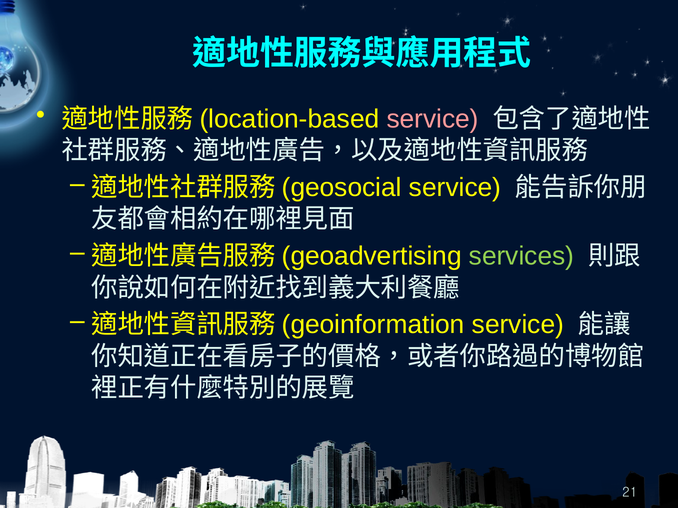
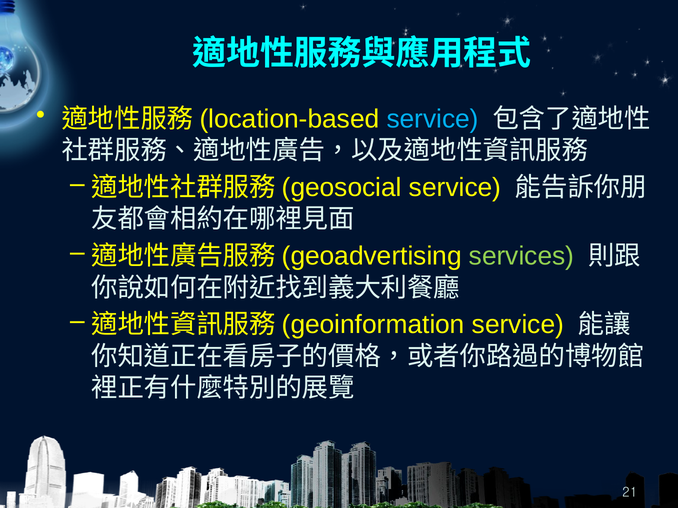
service at (433, 119) colour: pink -> light blue
